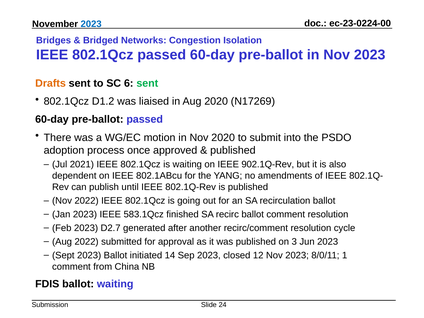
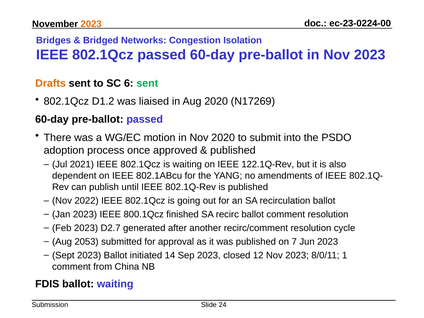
2023 at (91, 24) colour: blue -> orange
902.1Q-Rev: 902.1Q-Rev -> 122.1Q-Rev
583.1Qcz: 583.1Qcz -> 800.1Qcz
Aug 2022: 2022 -> 2053
3: 3 -> 7
